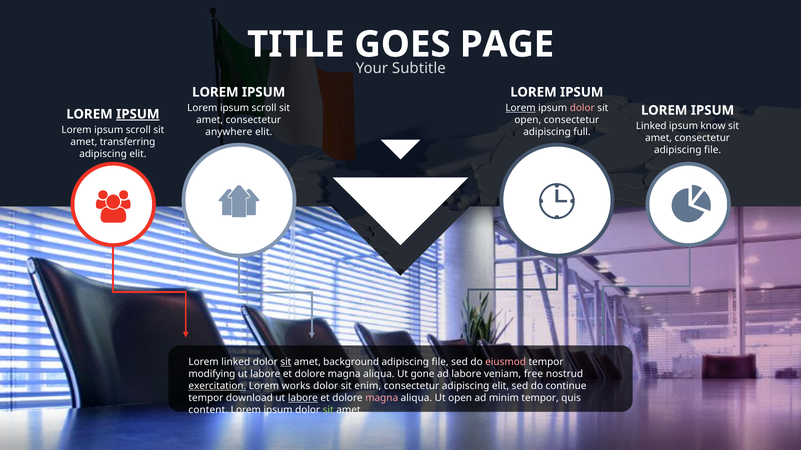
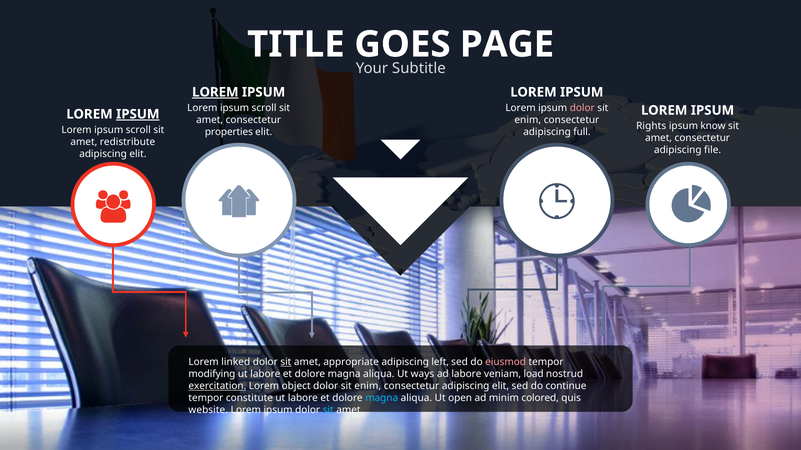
LOREM at (215, 92) underline: none -> present
Lorem at (520, 108) underline: present -> none
open at (528, 120): open -> enim
Linked at (651, 126): Linked -> Rights
anywhere: anywhere -> properties
transferring: transferring -> redistribute
background: background -> appropriate
file at (440, 362): file -> left
gone: gone -> ways
free: free -> load
works: works -> object
download: download -> constitute
labore at (303, 399) underline: present -> none
magna at (382, 399) colour: pink -> light blue
minim tempor: tempor -> colored
content: content -> website
sit at (328, 411) colour: light green -> light blue
